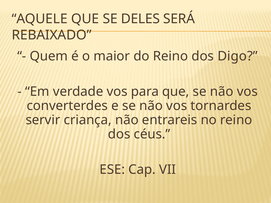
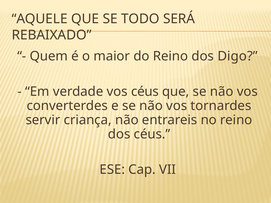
DELES: DELES -> TODO
vos para: para -> céus
